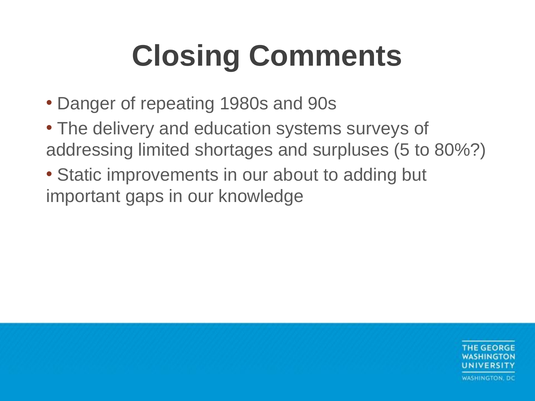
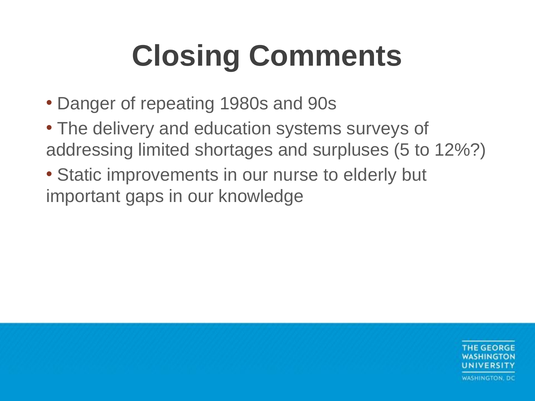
80%: 80% -> 12%
about: about -> nurse
adding: adding -> elderly
